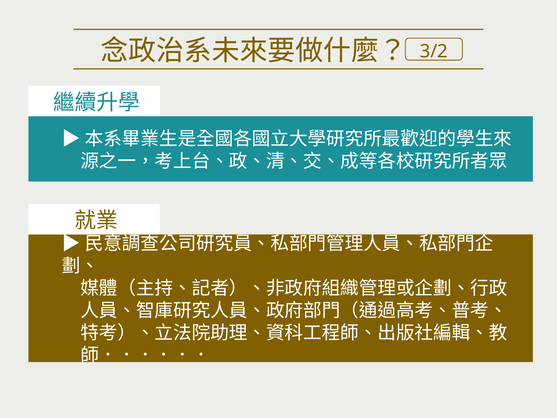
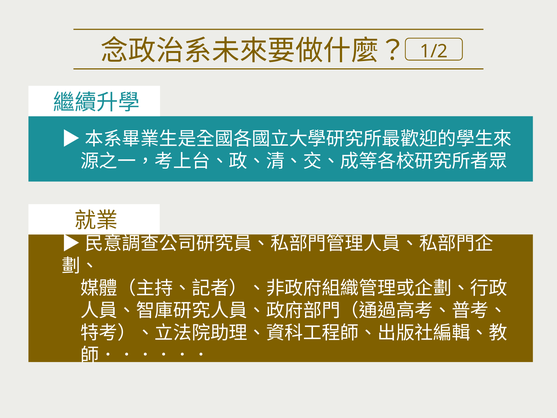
3/2: 3/2 -> 1/2
